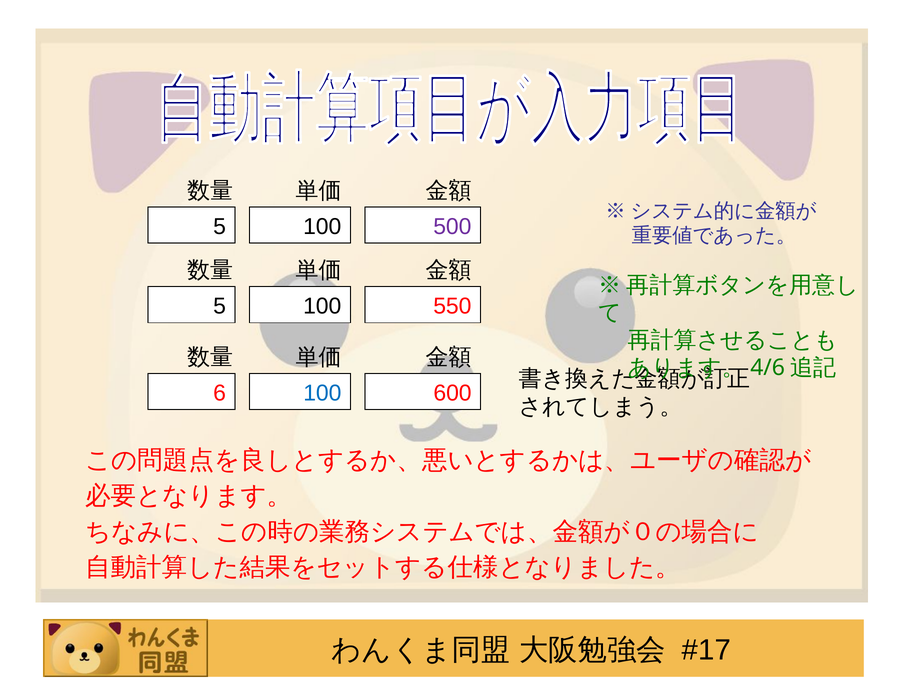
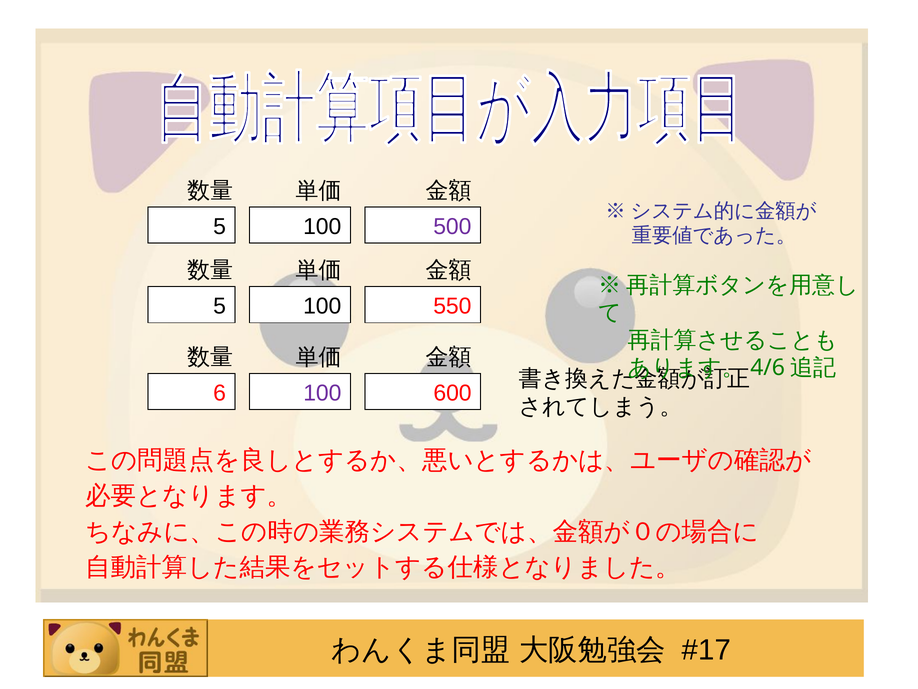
100 at (322, 393) colour: blue -> purple
